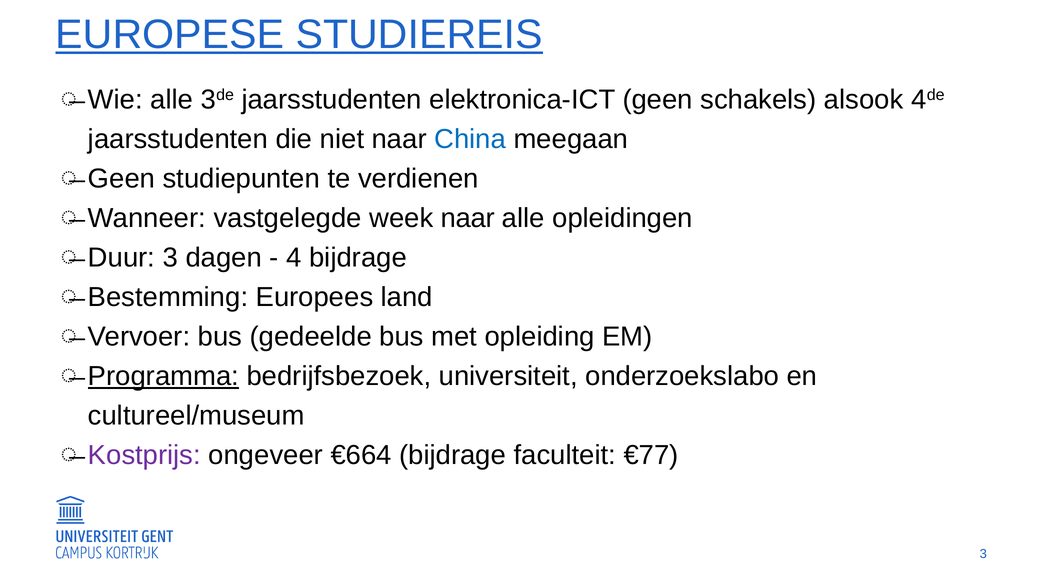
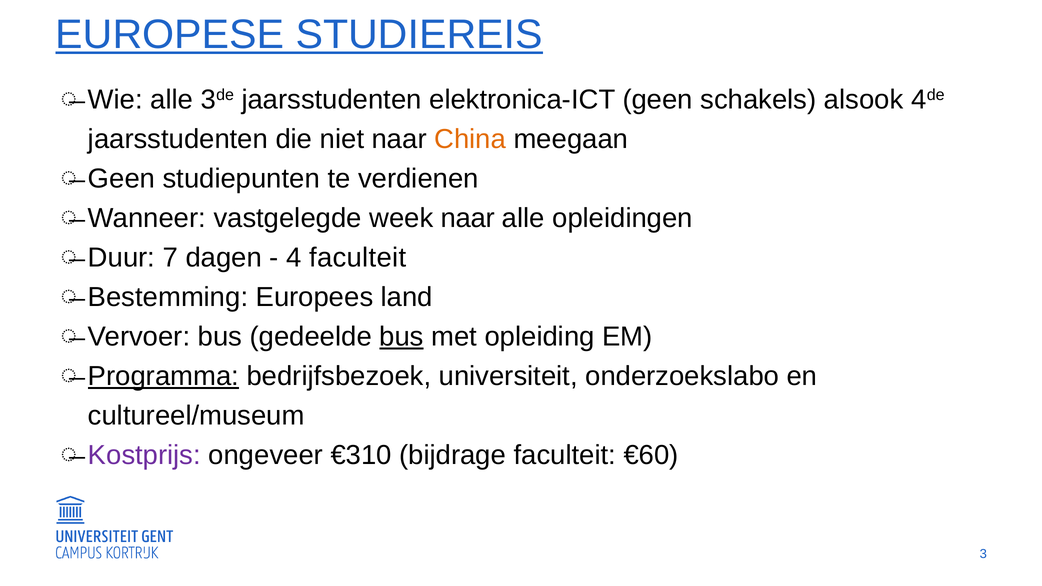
China colour: blue -> orange
Duur 3: 3 -> 7
4 bijdrage: bijdrage -> faculteit
bus at (402, 337) underline: none -> present
€664: €664 -> €310
€77: €77 -> €60
